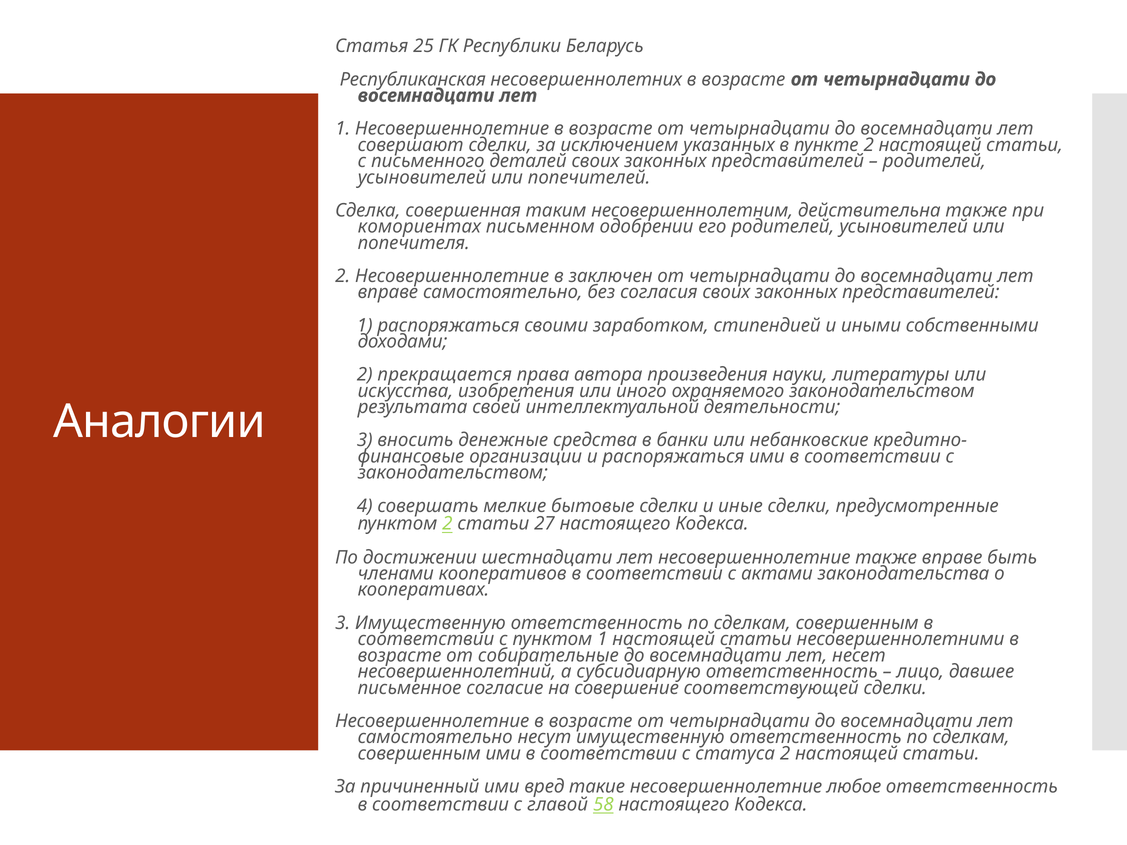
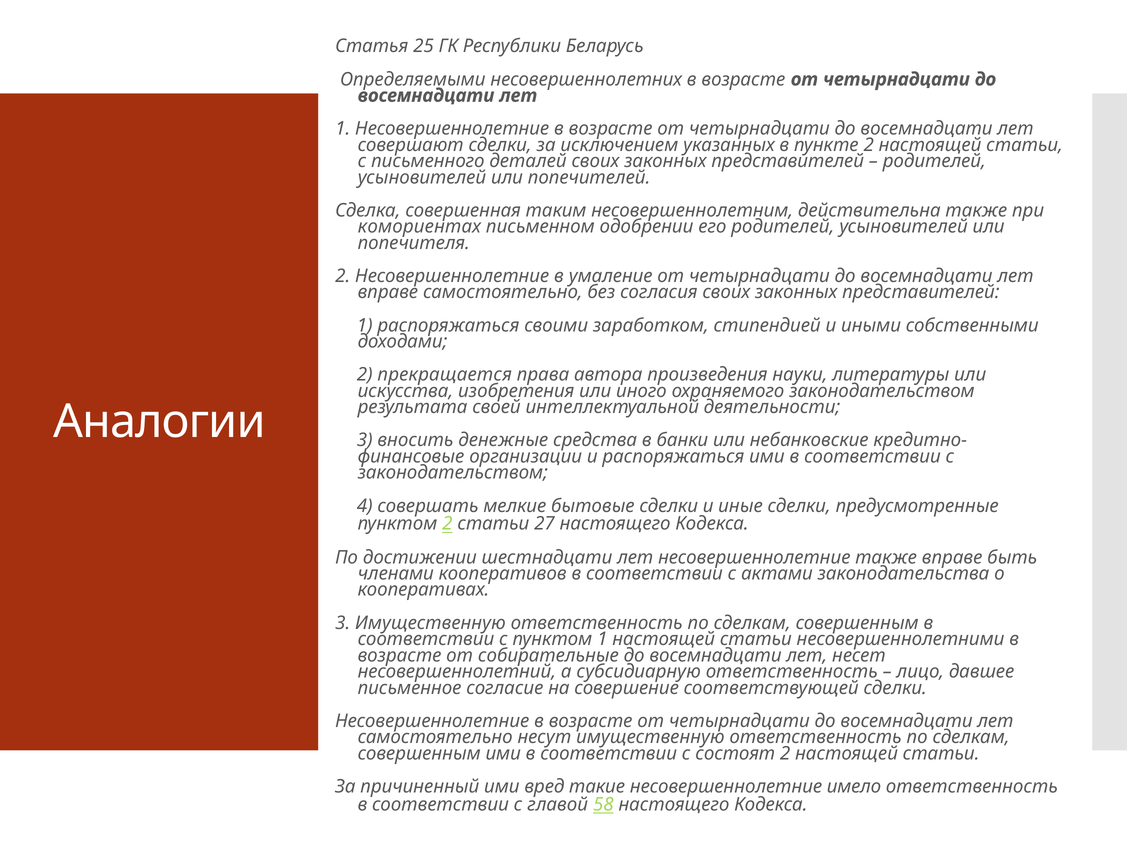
Республиканская: Республиканская -> Определяемыми
заключен: заключен -> умаление
статуса: статуса -> состоят
любое: любое -> имело
